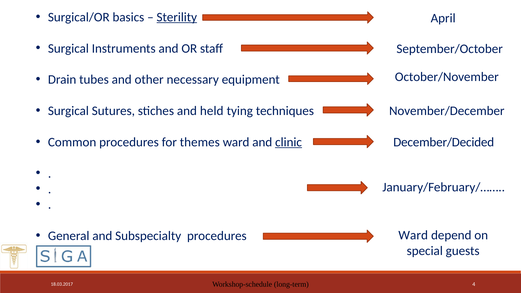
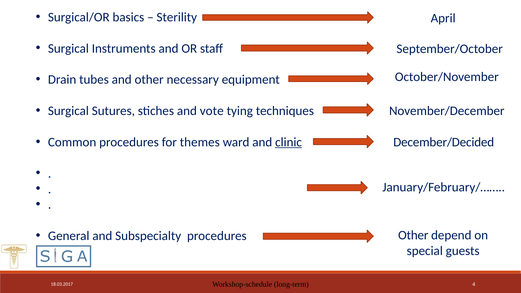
Sterility underline: present -> none
held: held -> vote
Ward at (413, 235): Ward -> Other
